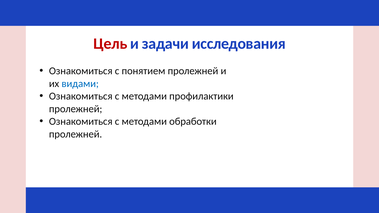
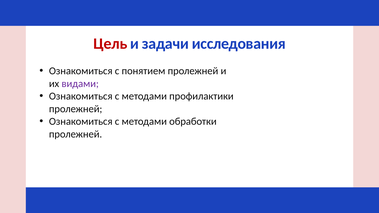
видами colour: blue -> purple
